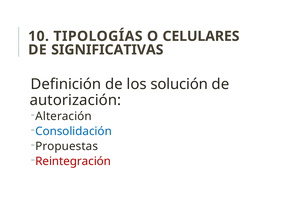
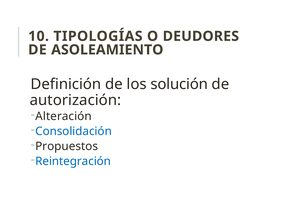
CELULARES: CELULARES -> DEUDORES
SIGNIFICATIVAS: SIGNIFICATIVAS -> ASOLEAMIENTO
Propuestas: Propuestas -> Propuestos
Reintegración colour: red -> blue
